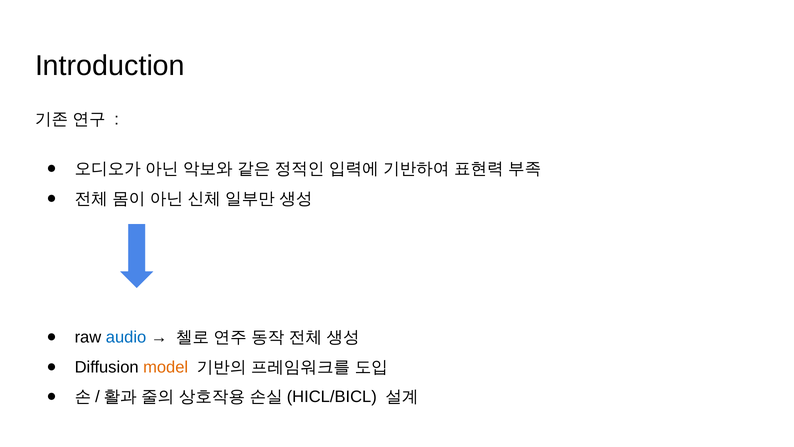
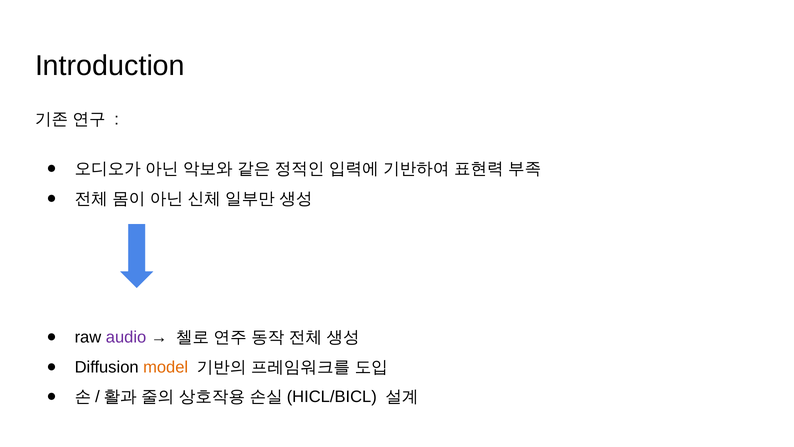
audio colour: blue -> purple
